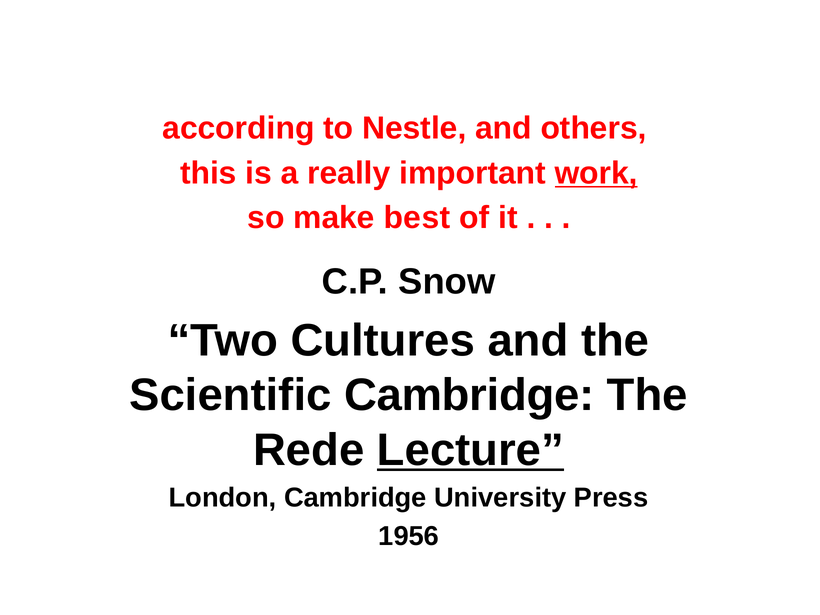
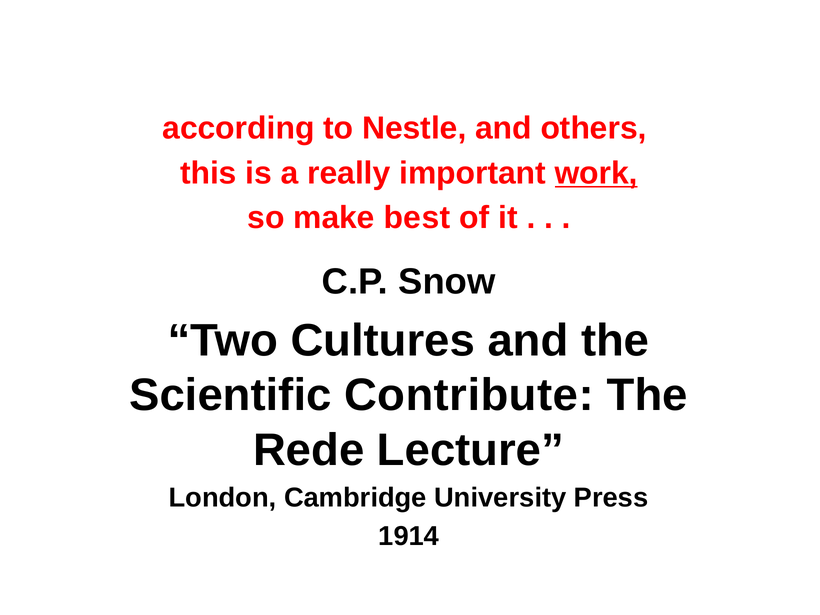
Scientific Cambridge: Cambridge -> Contribute
Lecture underline: present -> none
1956: 1956 -> 1914
